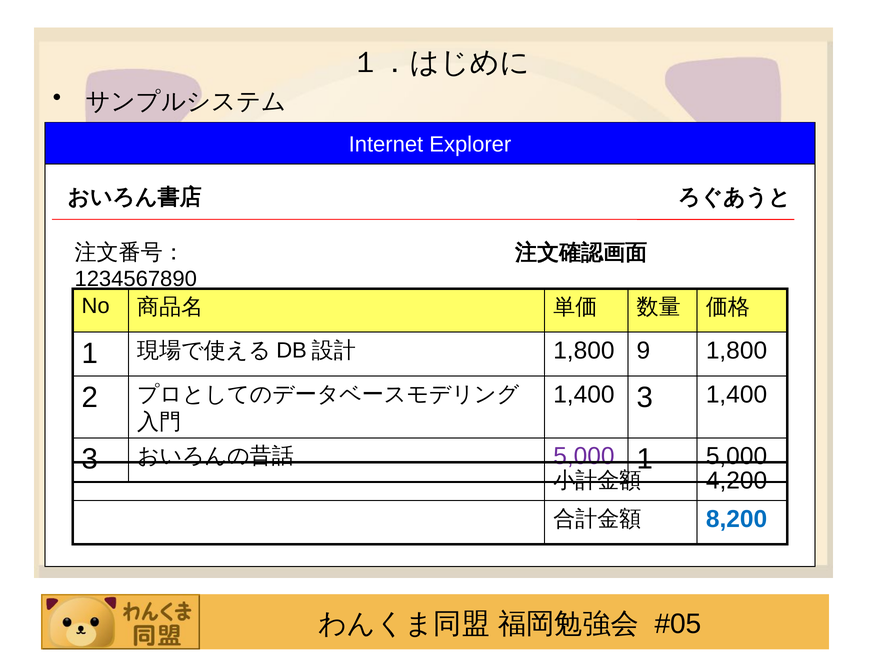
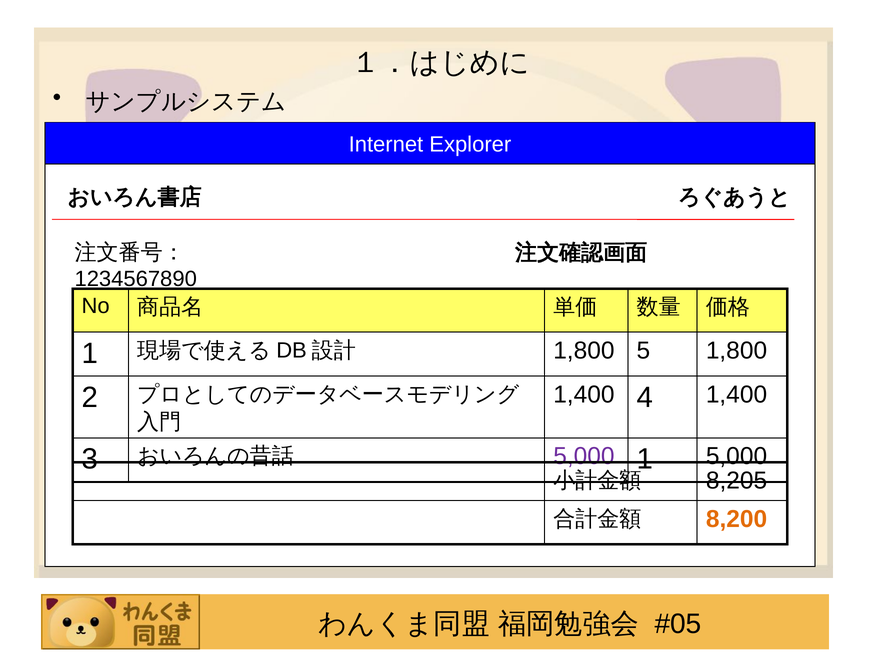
9: 9 -> 5
3 at (645, 397): 3 -> 4
4,200: 4,200 -> 8,205
8,200 colour: blue -> orange
